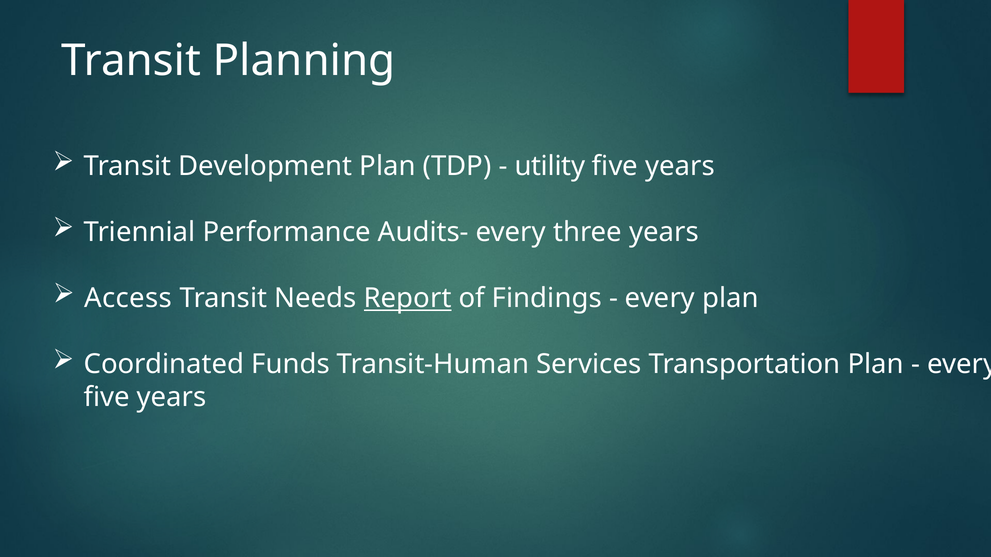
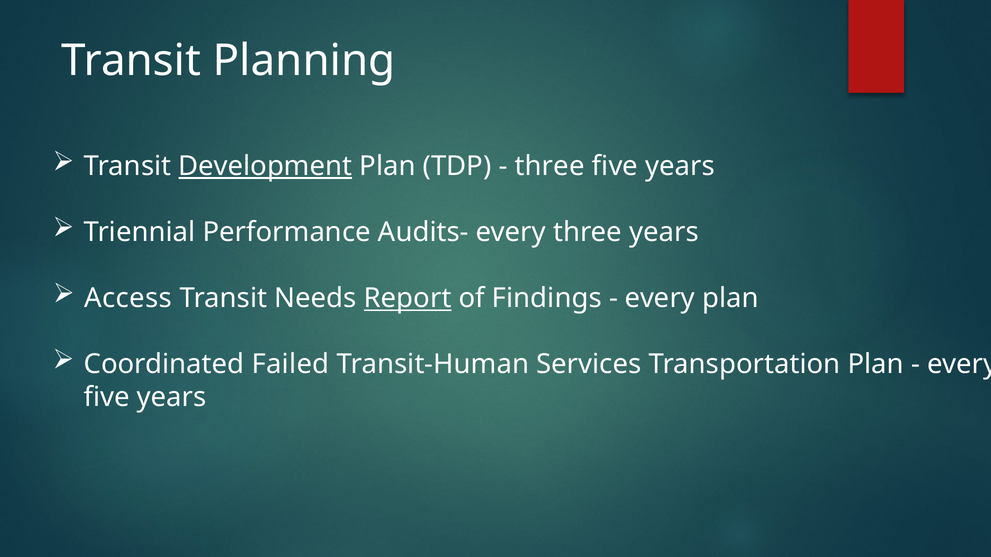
Development underline: none -> present
utility at (550, 166): utility -> three
Funds: Funds -> Failed
